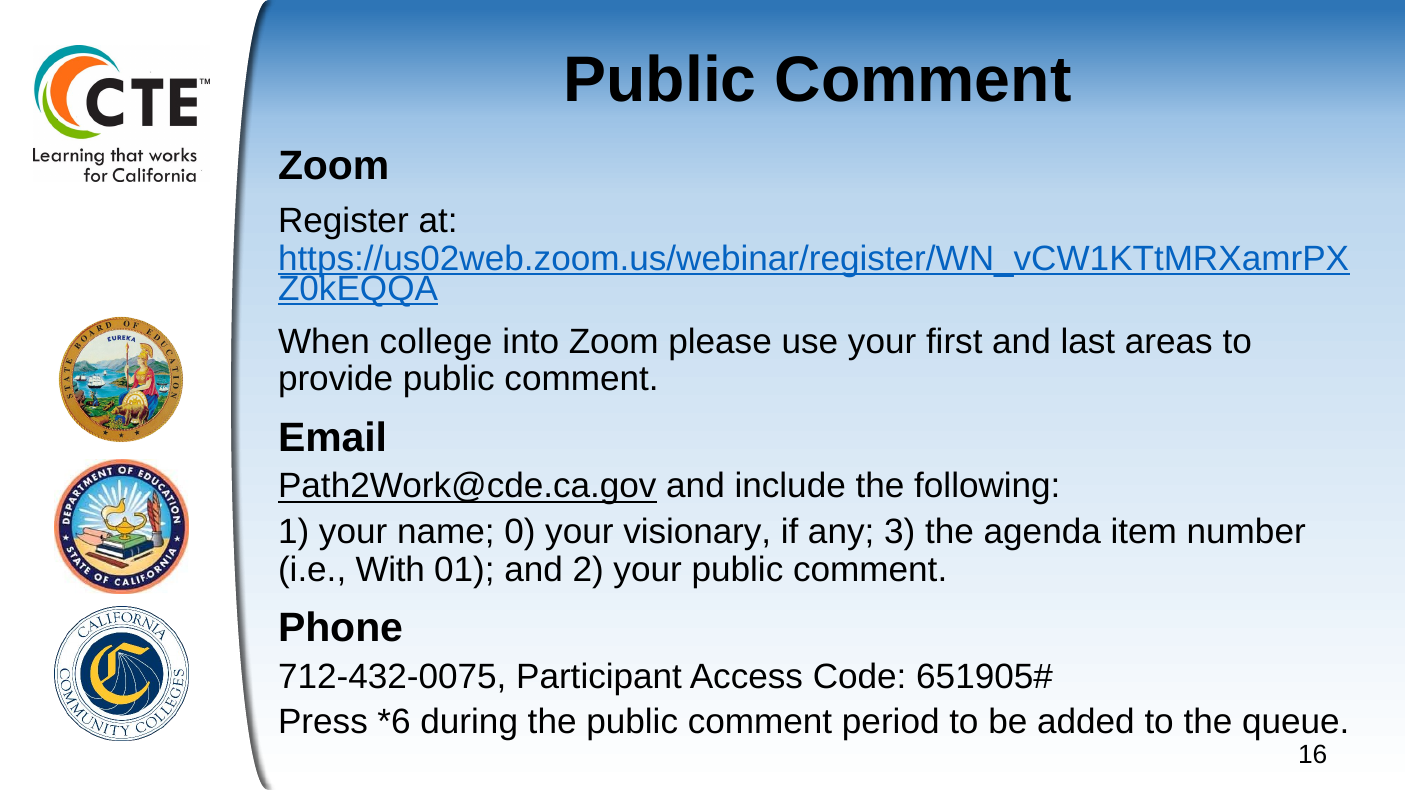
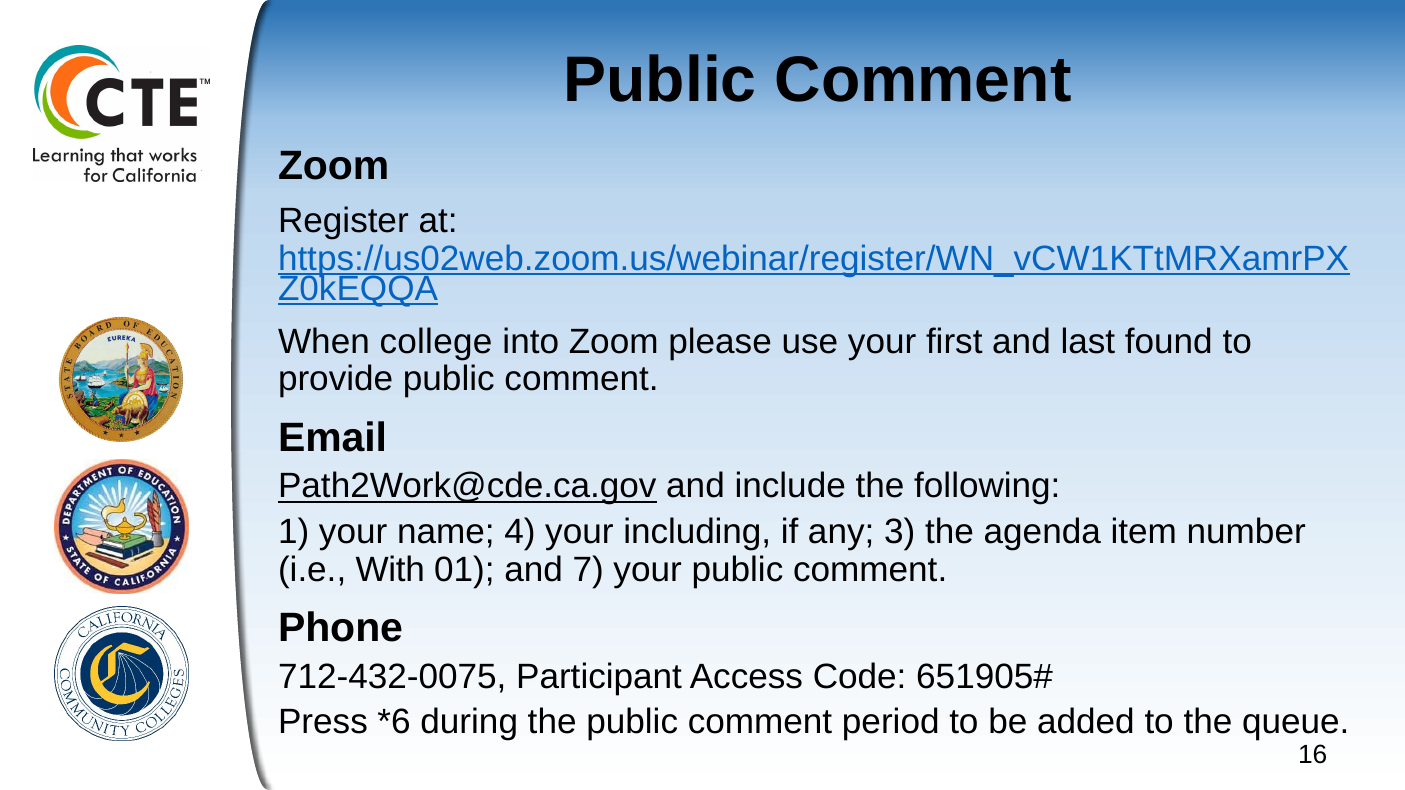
areas: areas -> found
0: 0 -> 4
visionary: visionary -> including
2: 2 -> 7
